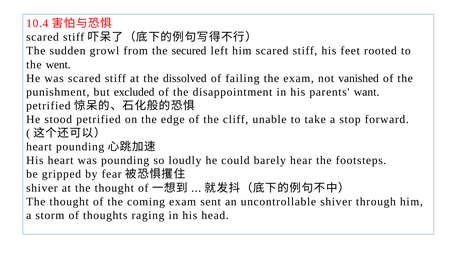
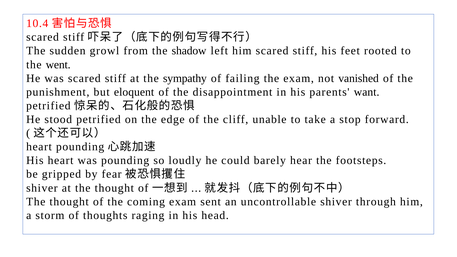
secured: secured -> shadow
dissolved: dissolved -> sympathy
excluded: excluded -> eloquent
